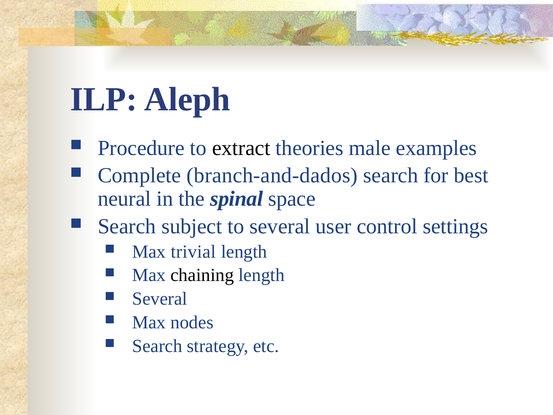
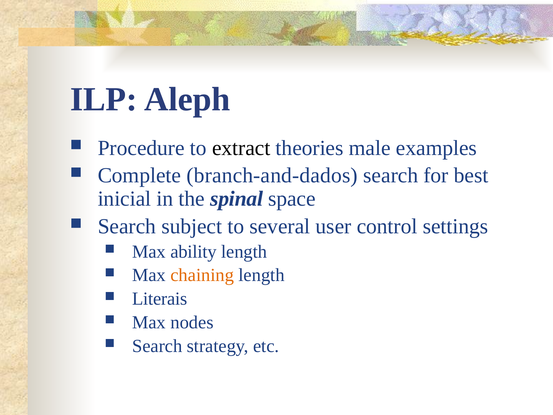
neural: neural -> inicial
trivial: trivial -> ability
chaining colour: black -> orange
Several at (160, 299): Several -> Literais
